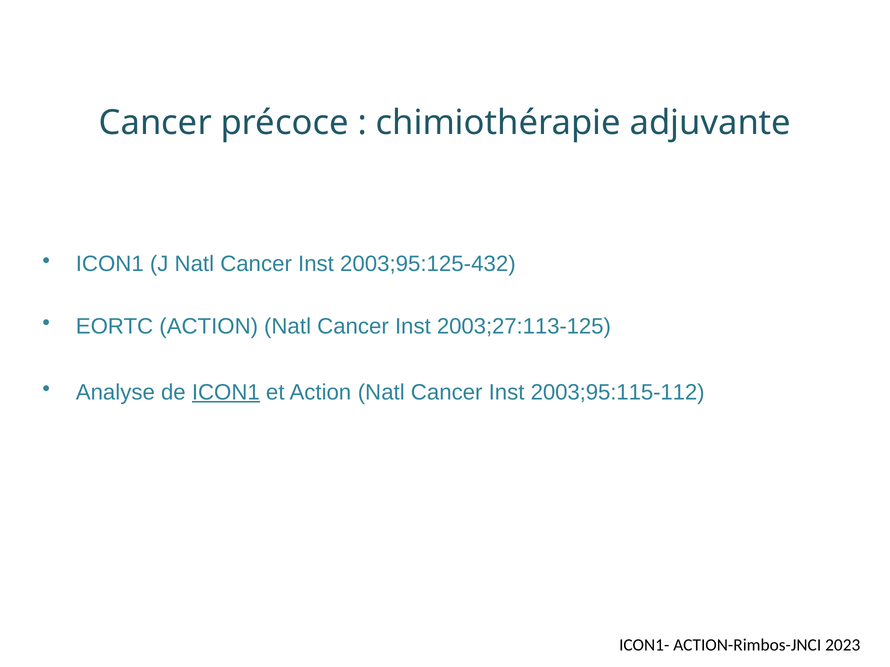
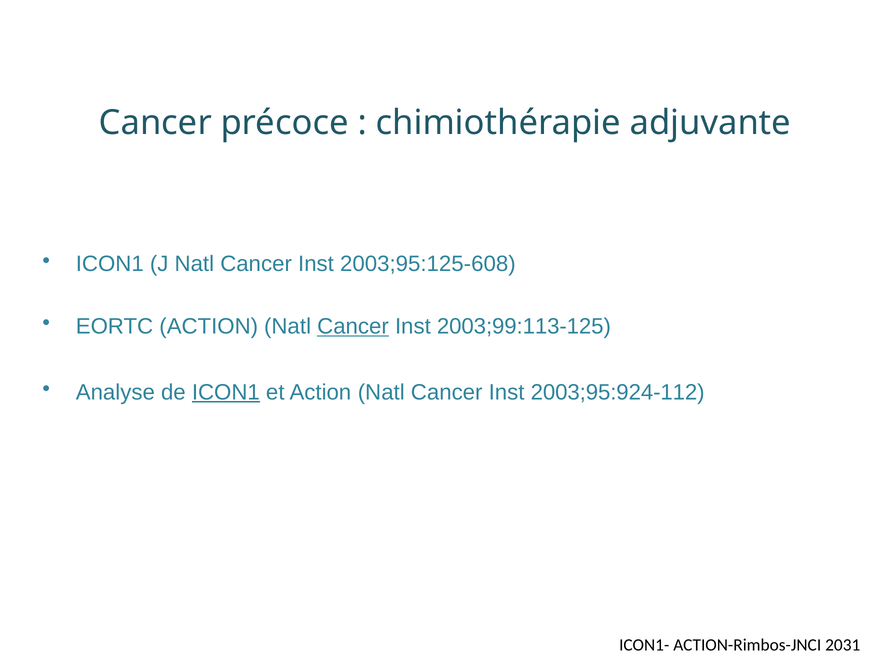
2003;95:125-432: 2003;95:125-432 -> 2003;95:125-608
Cancer at (353, 327) underline: none -> present
2003;27:113-125: 2003;27:113-125 -> 2003;99:113-125
2003;95:115-112: 2003;95:115-112 -> 2003;95:924-112
2023: 2023 -> 2031
